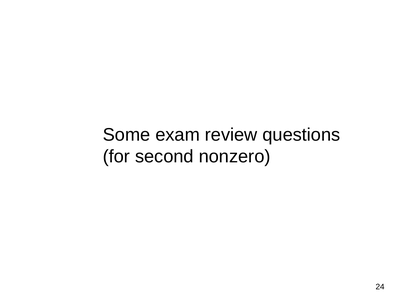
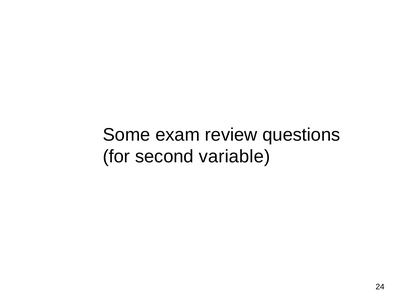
nonzero: nonzero -> variable
